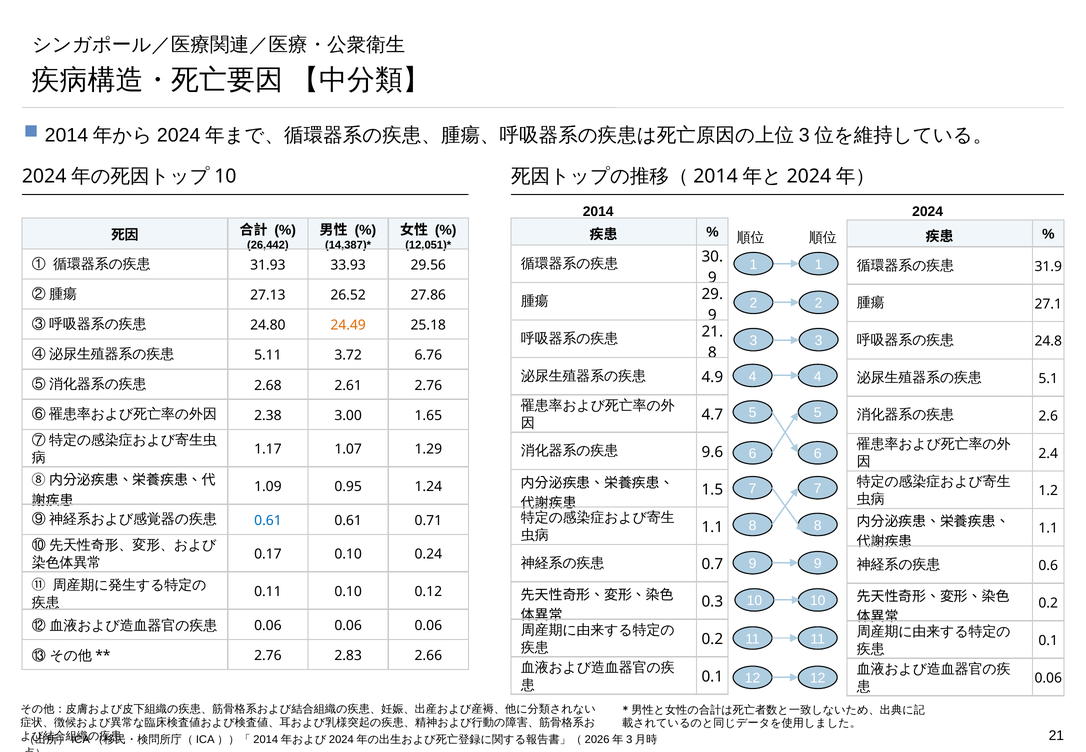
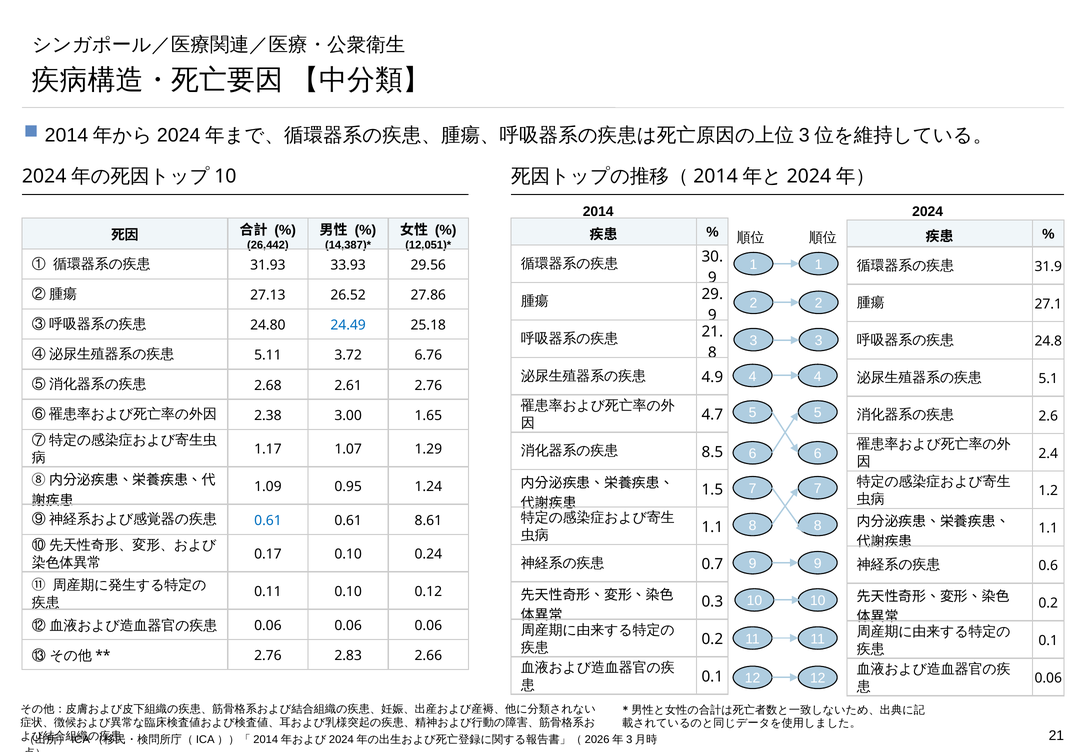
24.49 colour: orange -> blue
9.6: 9.6 -> 8.5
0.71: 0.71 -> 8.61
